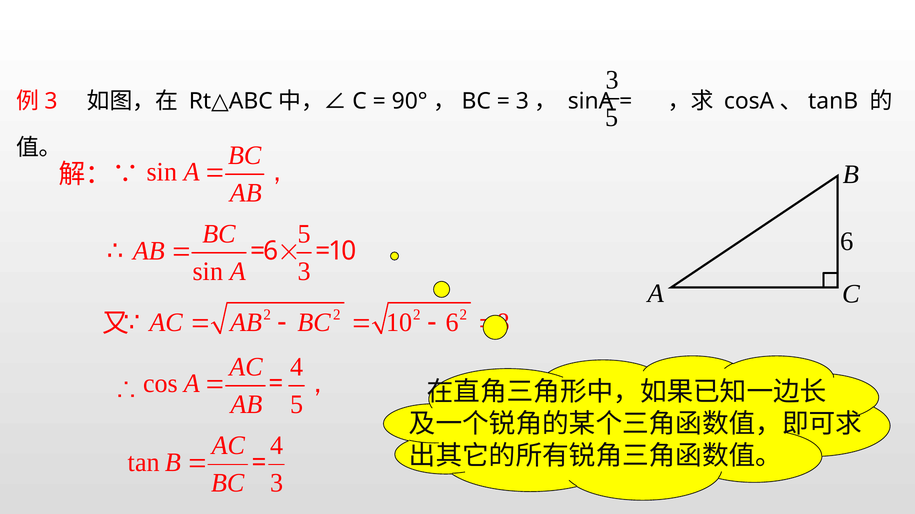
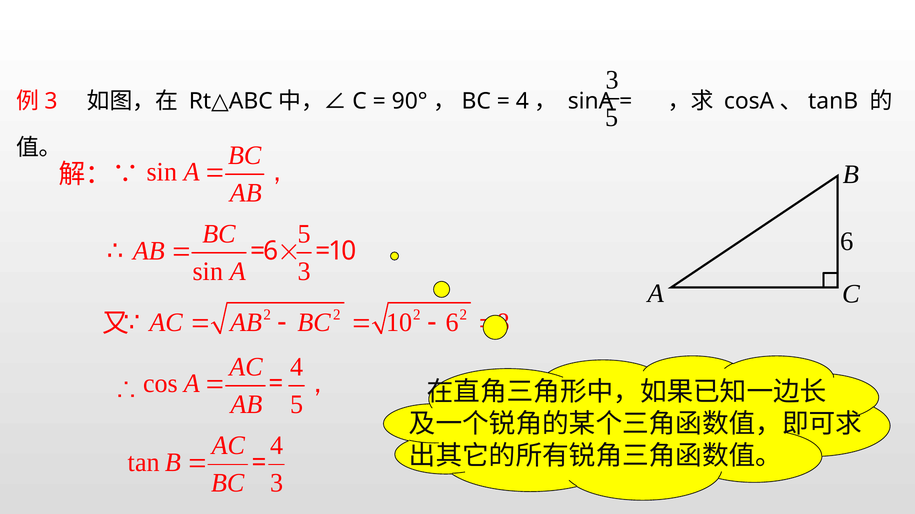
3 at (522, 101): 3 -> 4
